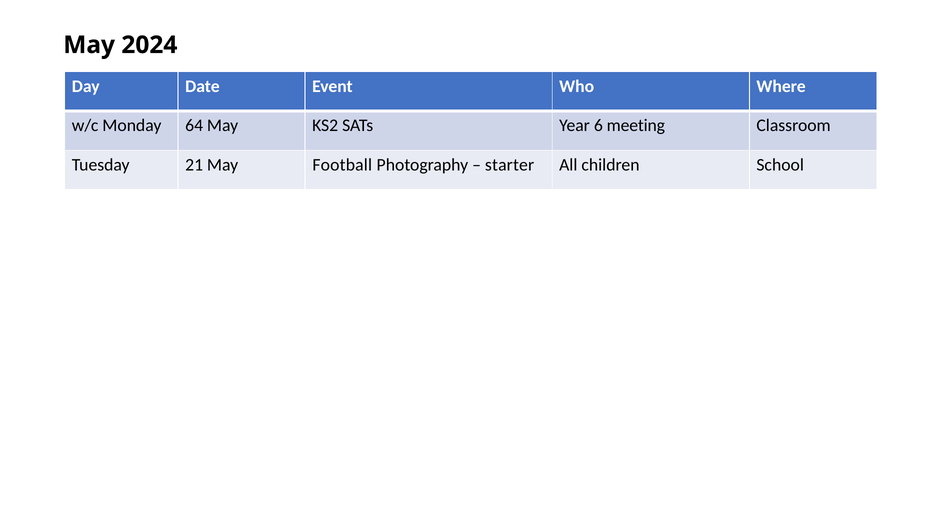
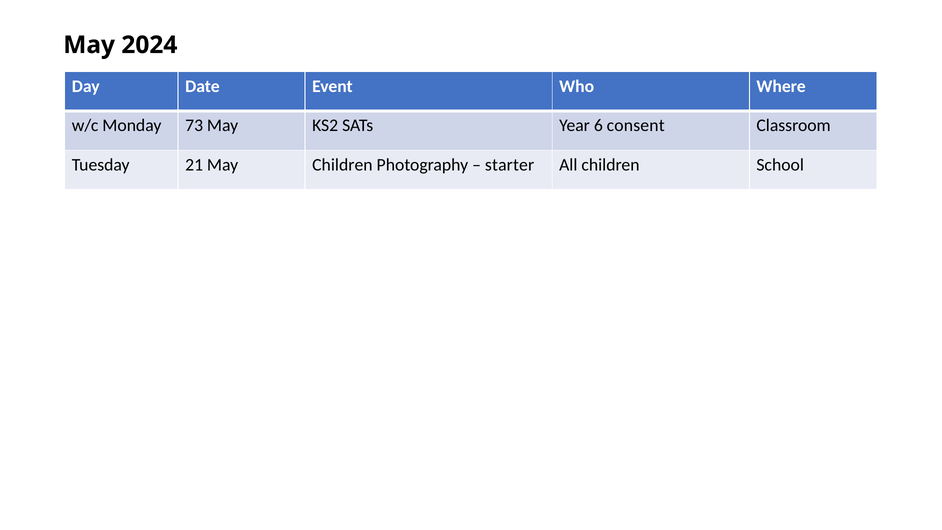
64: 64 -> 73
meeting: meeting -> consent
May Football: Football -> Children
